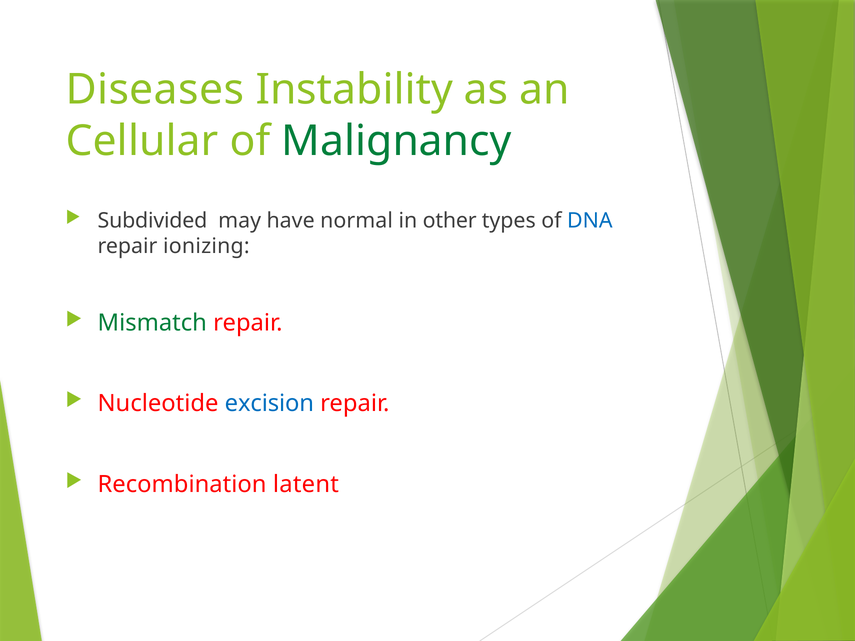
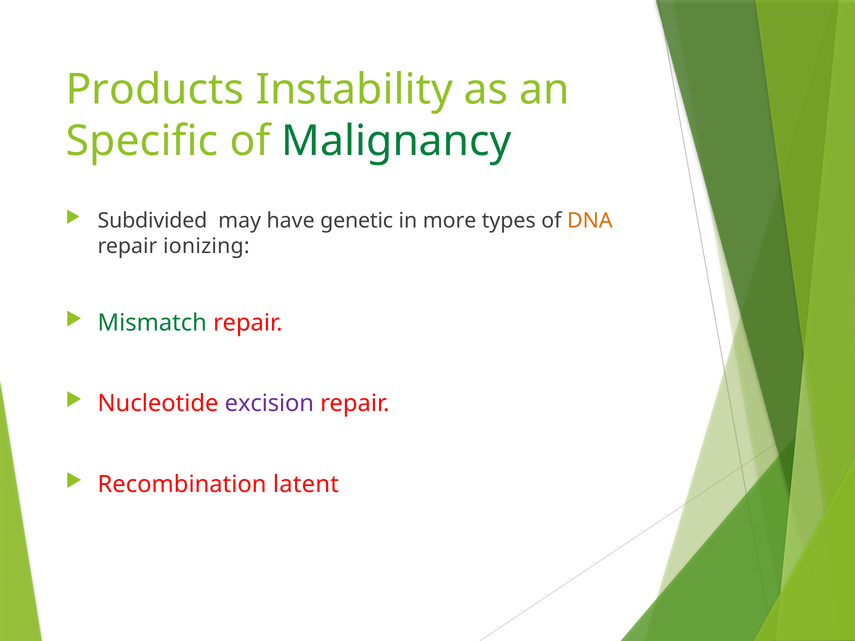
Diseases: Diseases -> Products
Cellular: Cellular -> Specific
normal: normal -> genetic
other: other -> more
DNA colour: blue -> orange
excision colour: blue -> purple
